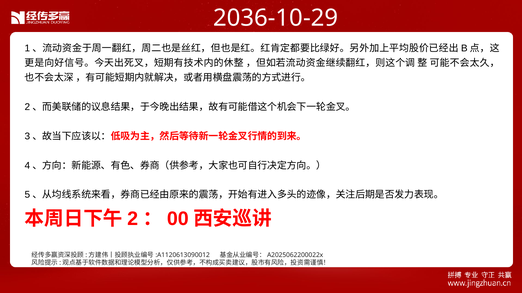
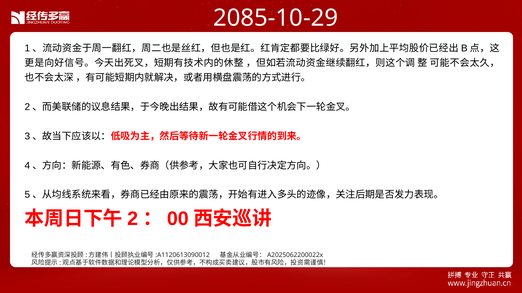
2036-10-29: 2036-10-29 -> 2085-10-29
